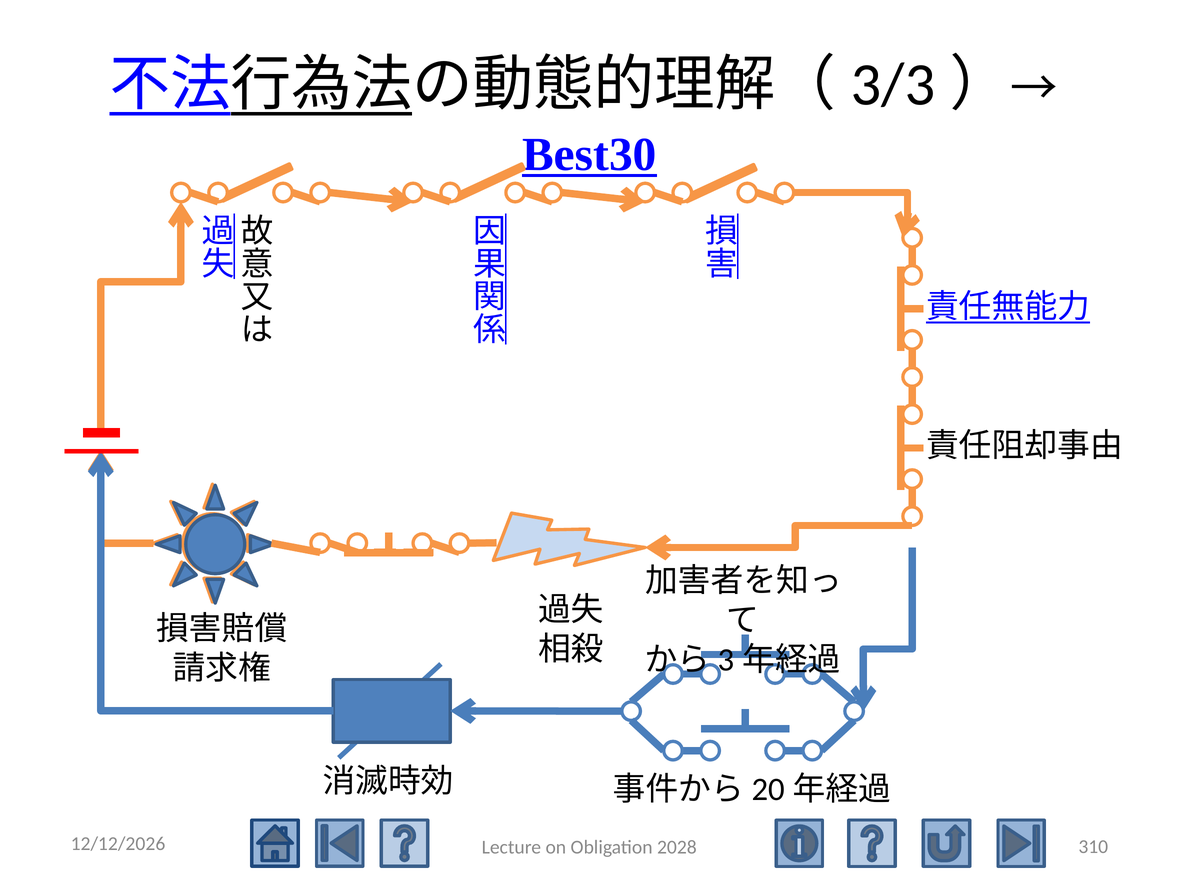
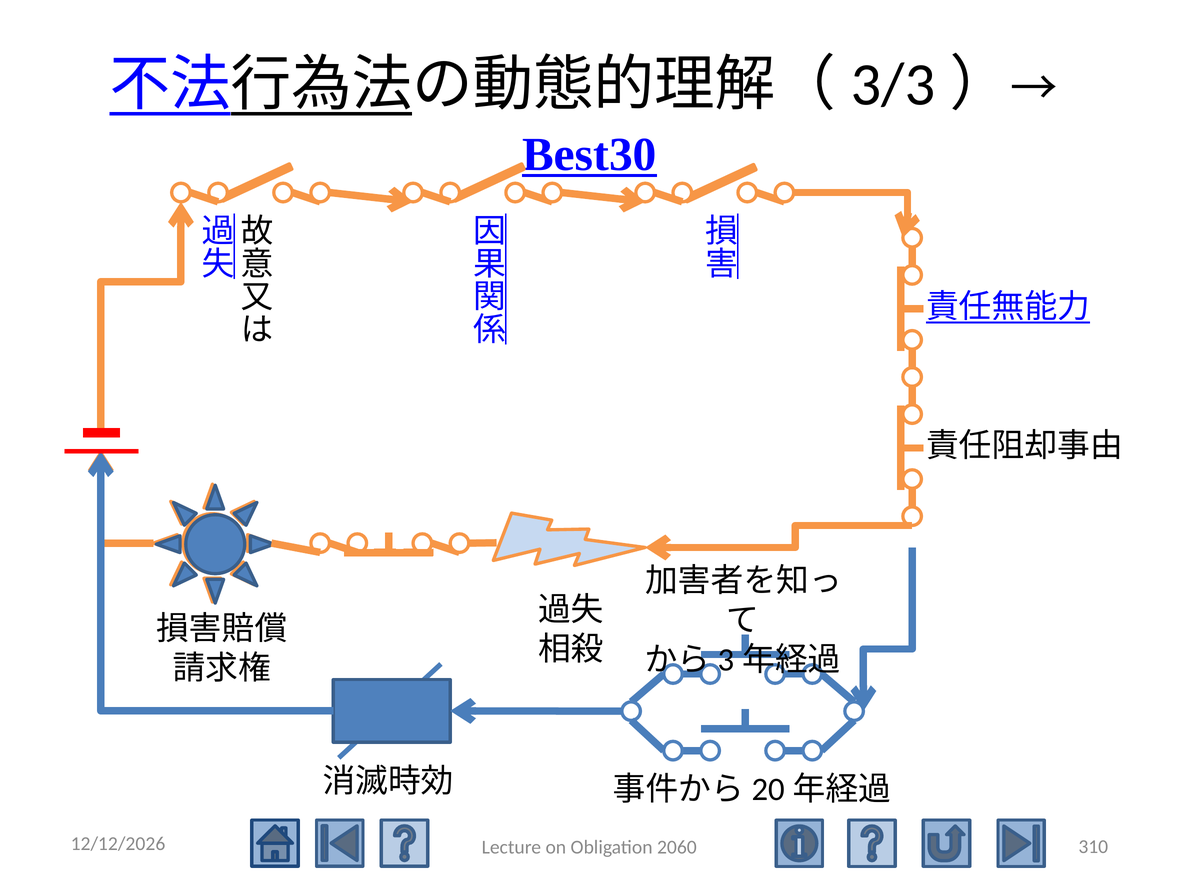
2028: 2028 -> 2060
